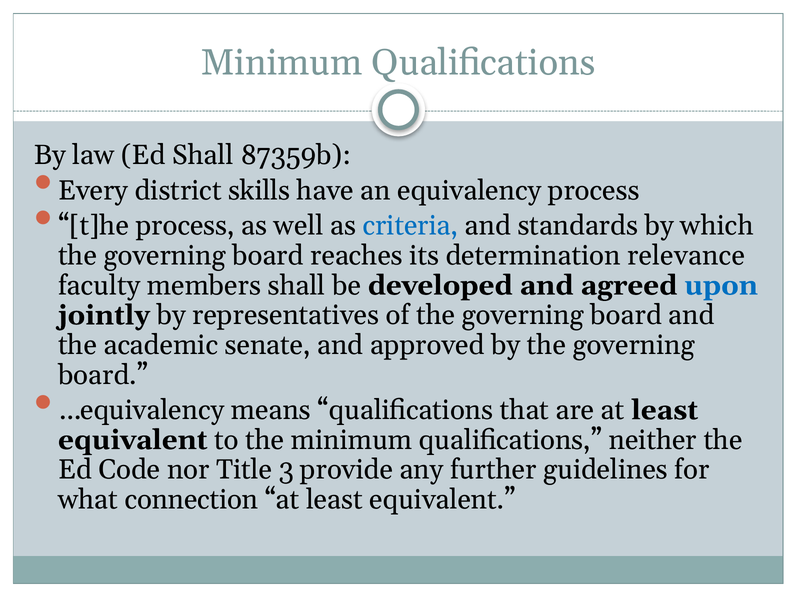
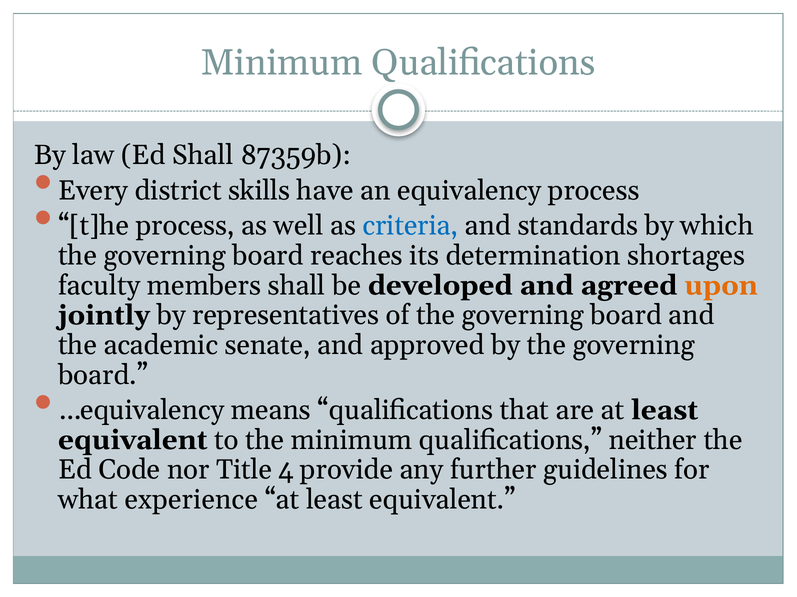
relevance: relevance -> shortages
upon colour: blue -> orange
3: 3 -> 4
connection: connection -> experience
